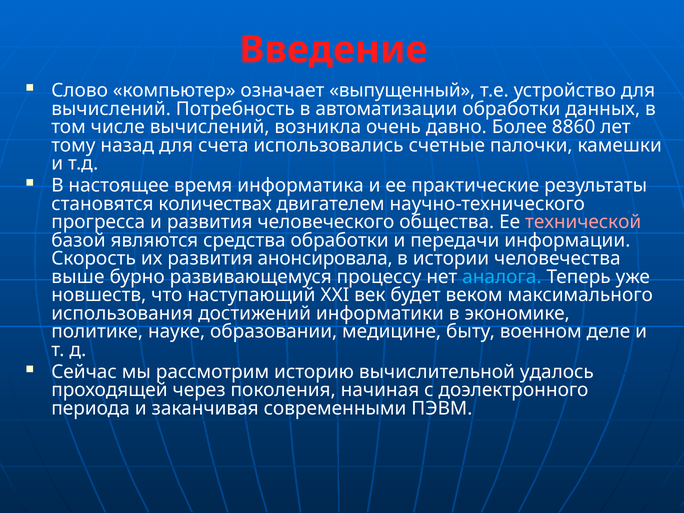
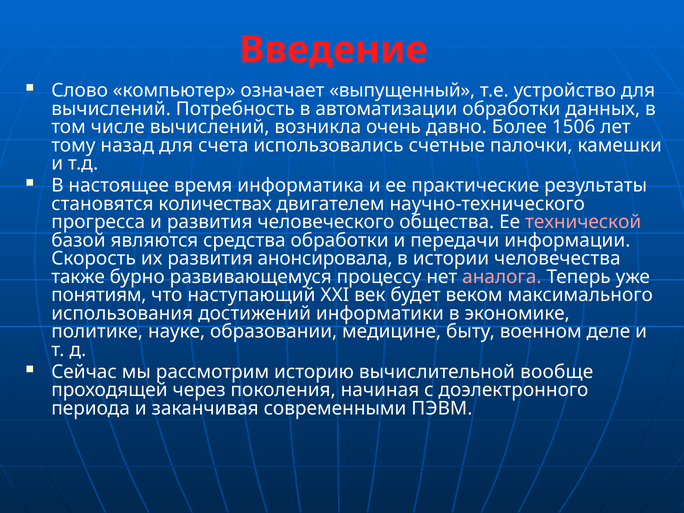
8860: 8860 -> 1506
выше: выше -> также
аналога colour: light blue -> pink
новшеств: новшеств -> понятиям
удалось: удалось -> вообще
